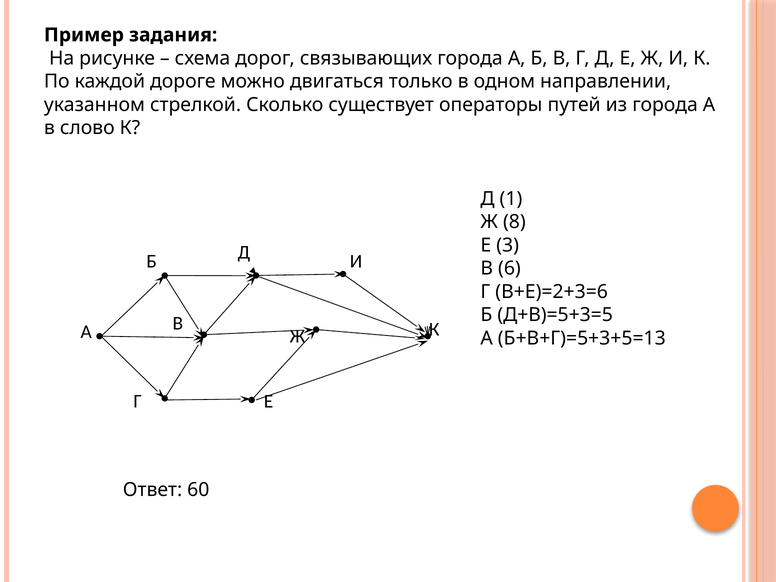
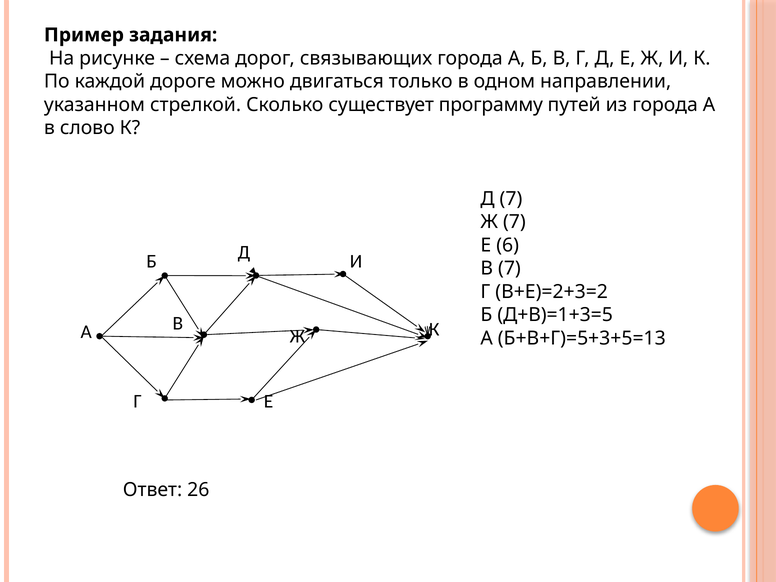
операторы: операторы -> программу
Д 1: 1 -> 7
Ж 8: 8 -> 7
3: 3 -> 6
В 6: 6 -> 7
В+Е)=2+3=6: В+Е)=2+3=6 -> В+Е)=2+3=2
Д+В)=5+3=5: Д+В)=5+3=5 -> Д+В)=1+3=5
60: 60 -> 26
